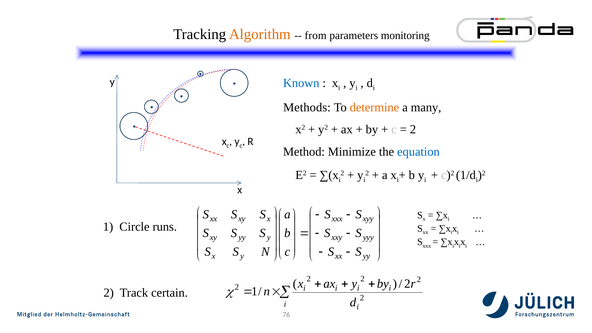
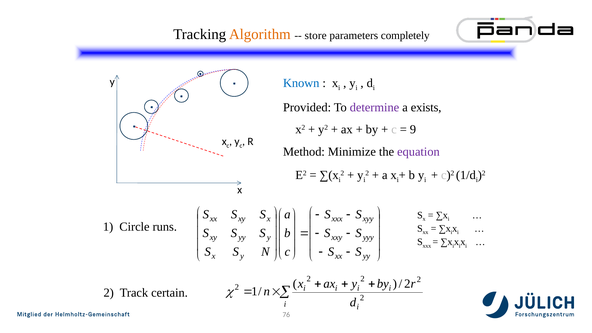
from: from -> store
monitoring: monitoring -> completely
Methods: Methods -> Provided
determine colour: orange -> purple
many: many -> exists
2 at (413, 130): 2 -> 9
equation colour: blue -> purple
